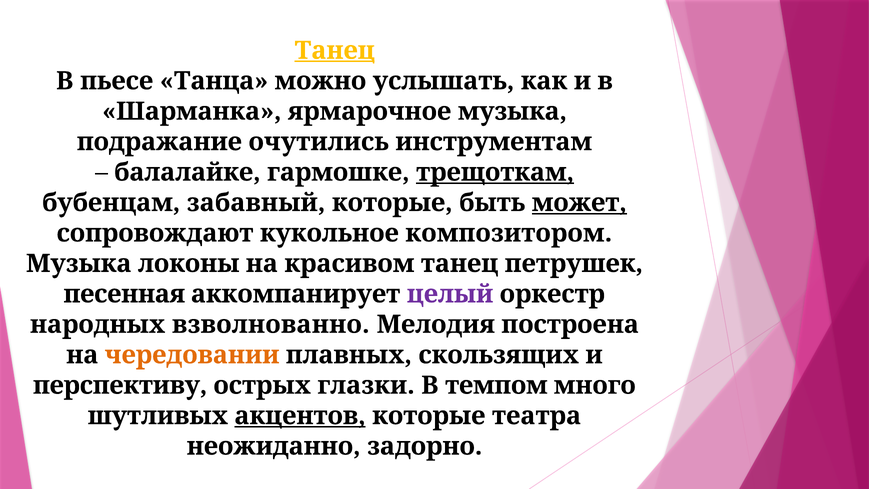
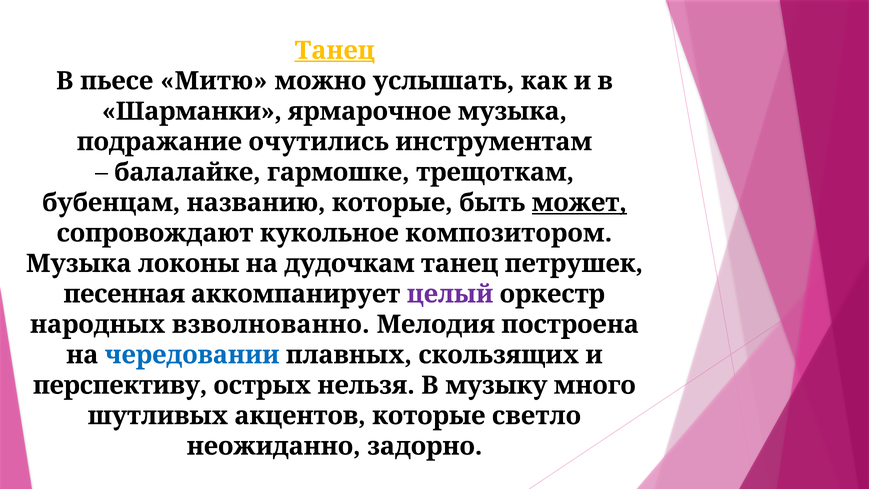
Танца: Танца -> Митю
Шарманка: Шарманка -> Шарманки
трещоткам underline: present -> none
забавный: забавный -> названию
красивом: красивом -> дудочкам
чередовании colour: orange -> blue
глазки: глазки -> нельзя
темпом: темпом -> музыку
акцентов underline: present -> none
театра: театра -> светло
